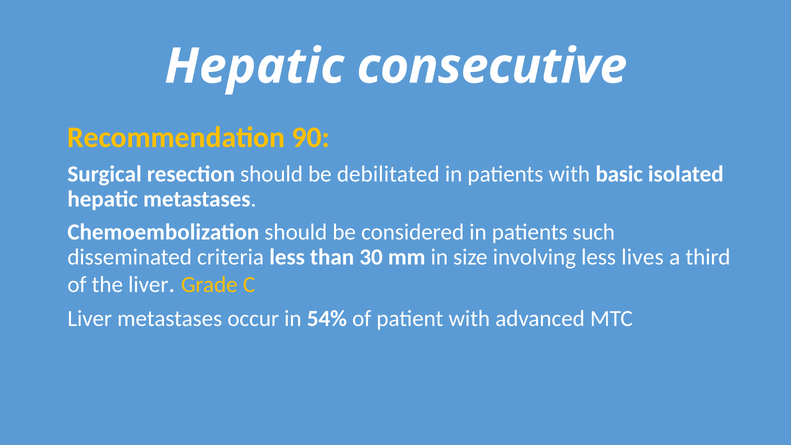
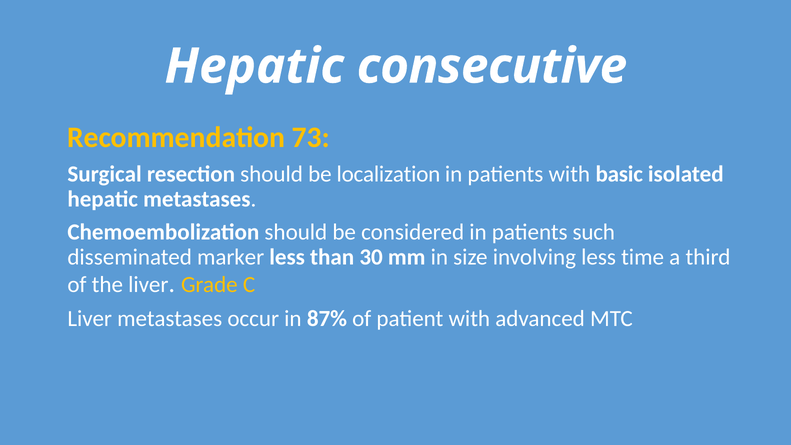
90: 90 -> 73
debilitated: debilitated -> localization
criteria: criteria -> marker
lives: lives -> time
54%: 54% -> 87%
